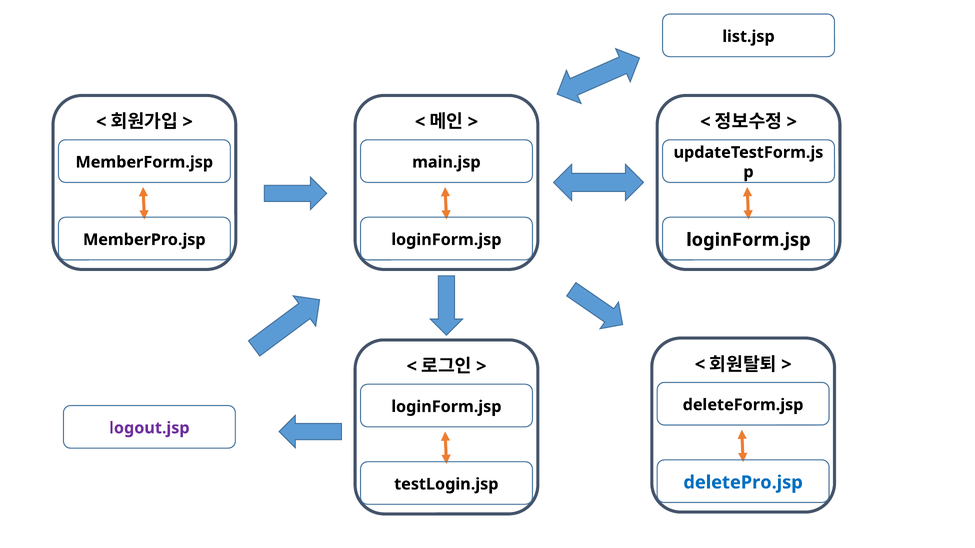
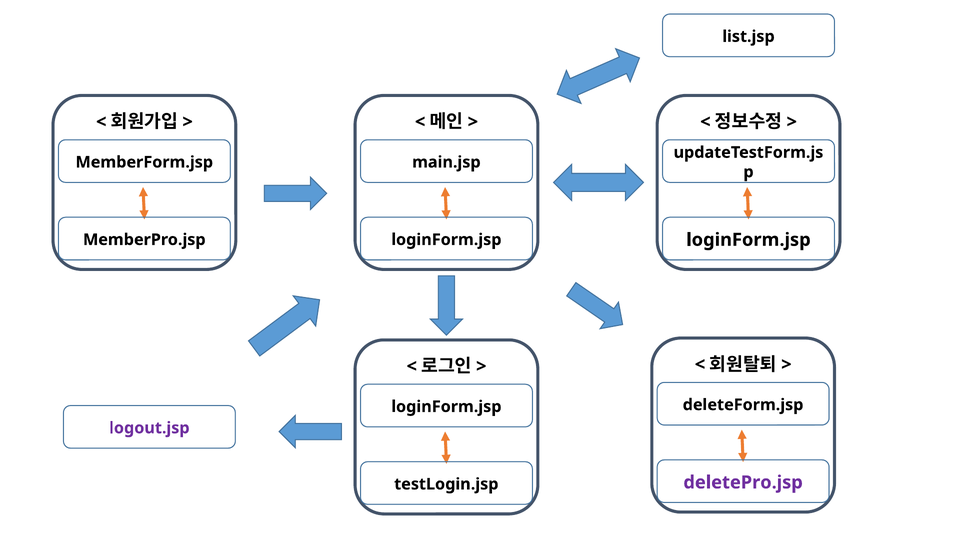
deletePro.jsp colour: blue -> purple
